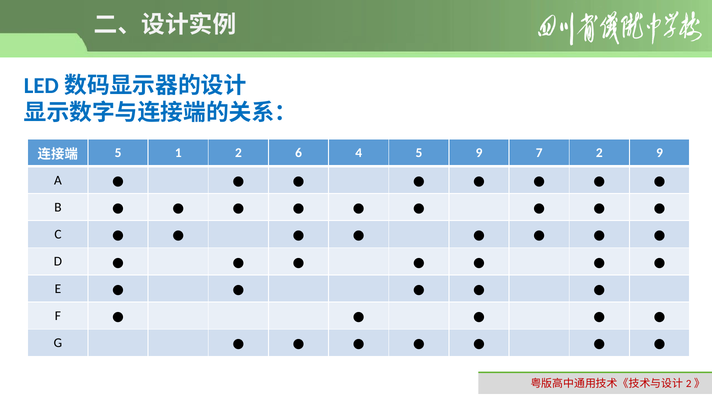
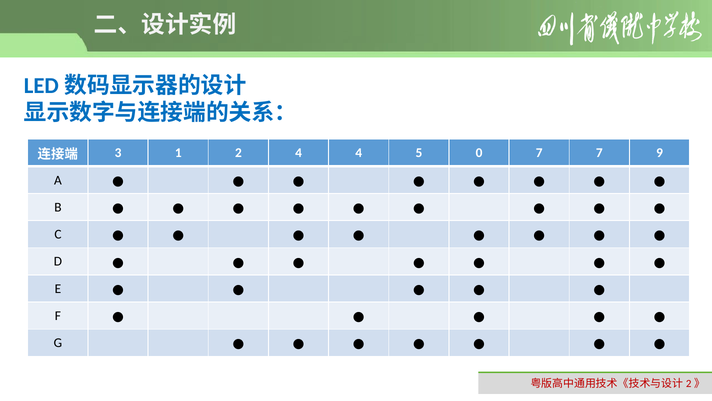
5 at (118, 153): 5 -> 3
2 6: 6 -> 4
5 9: 9 -> 0
7 2: 2 -> 7
